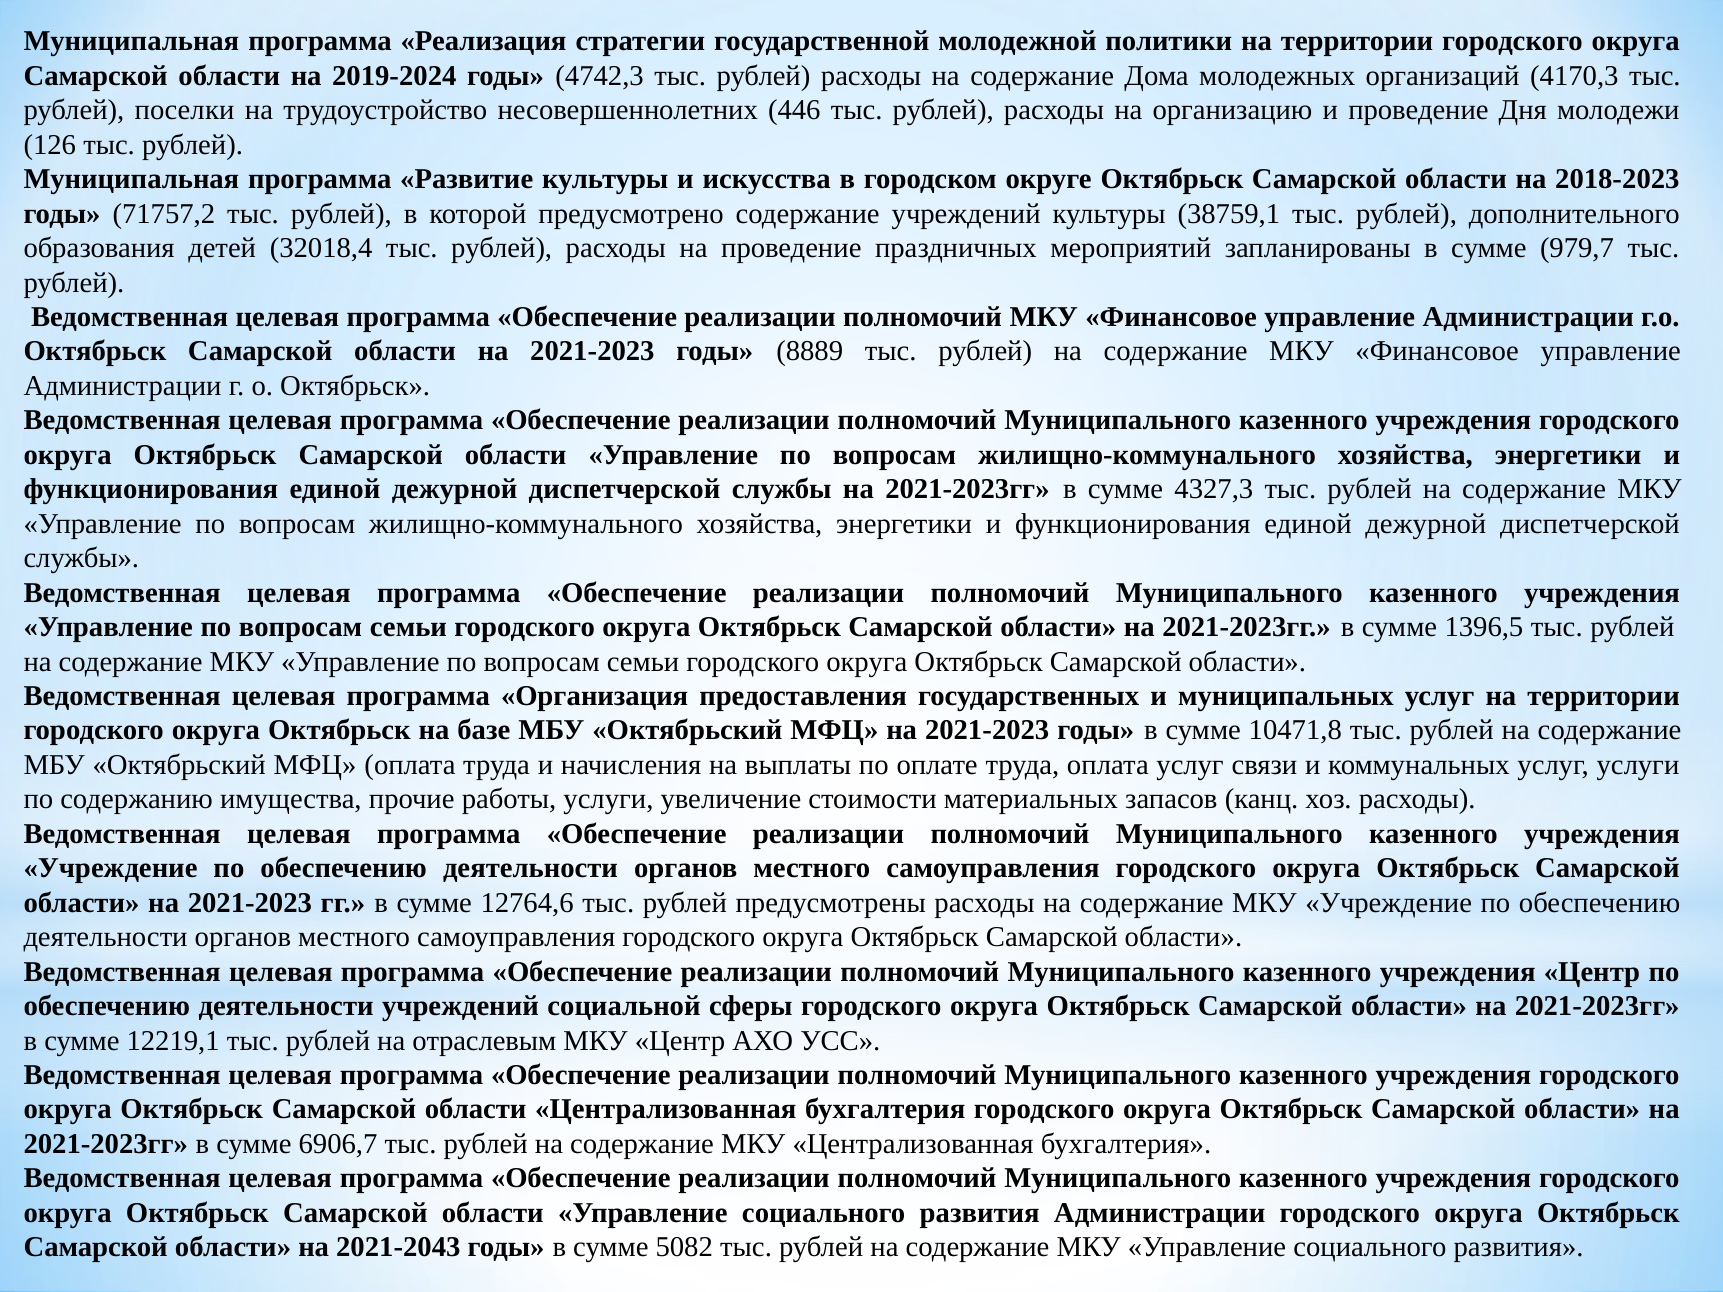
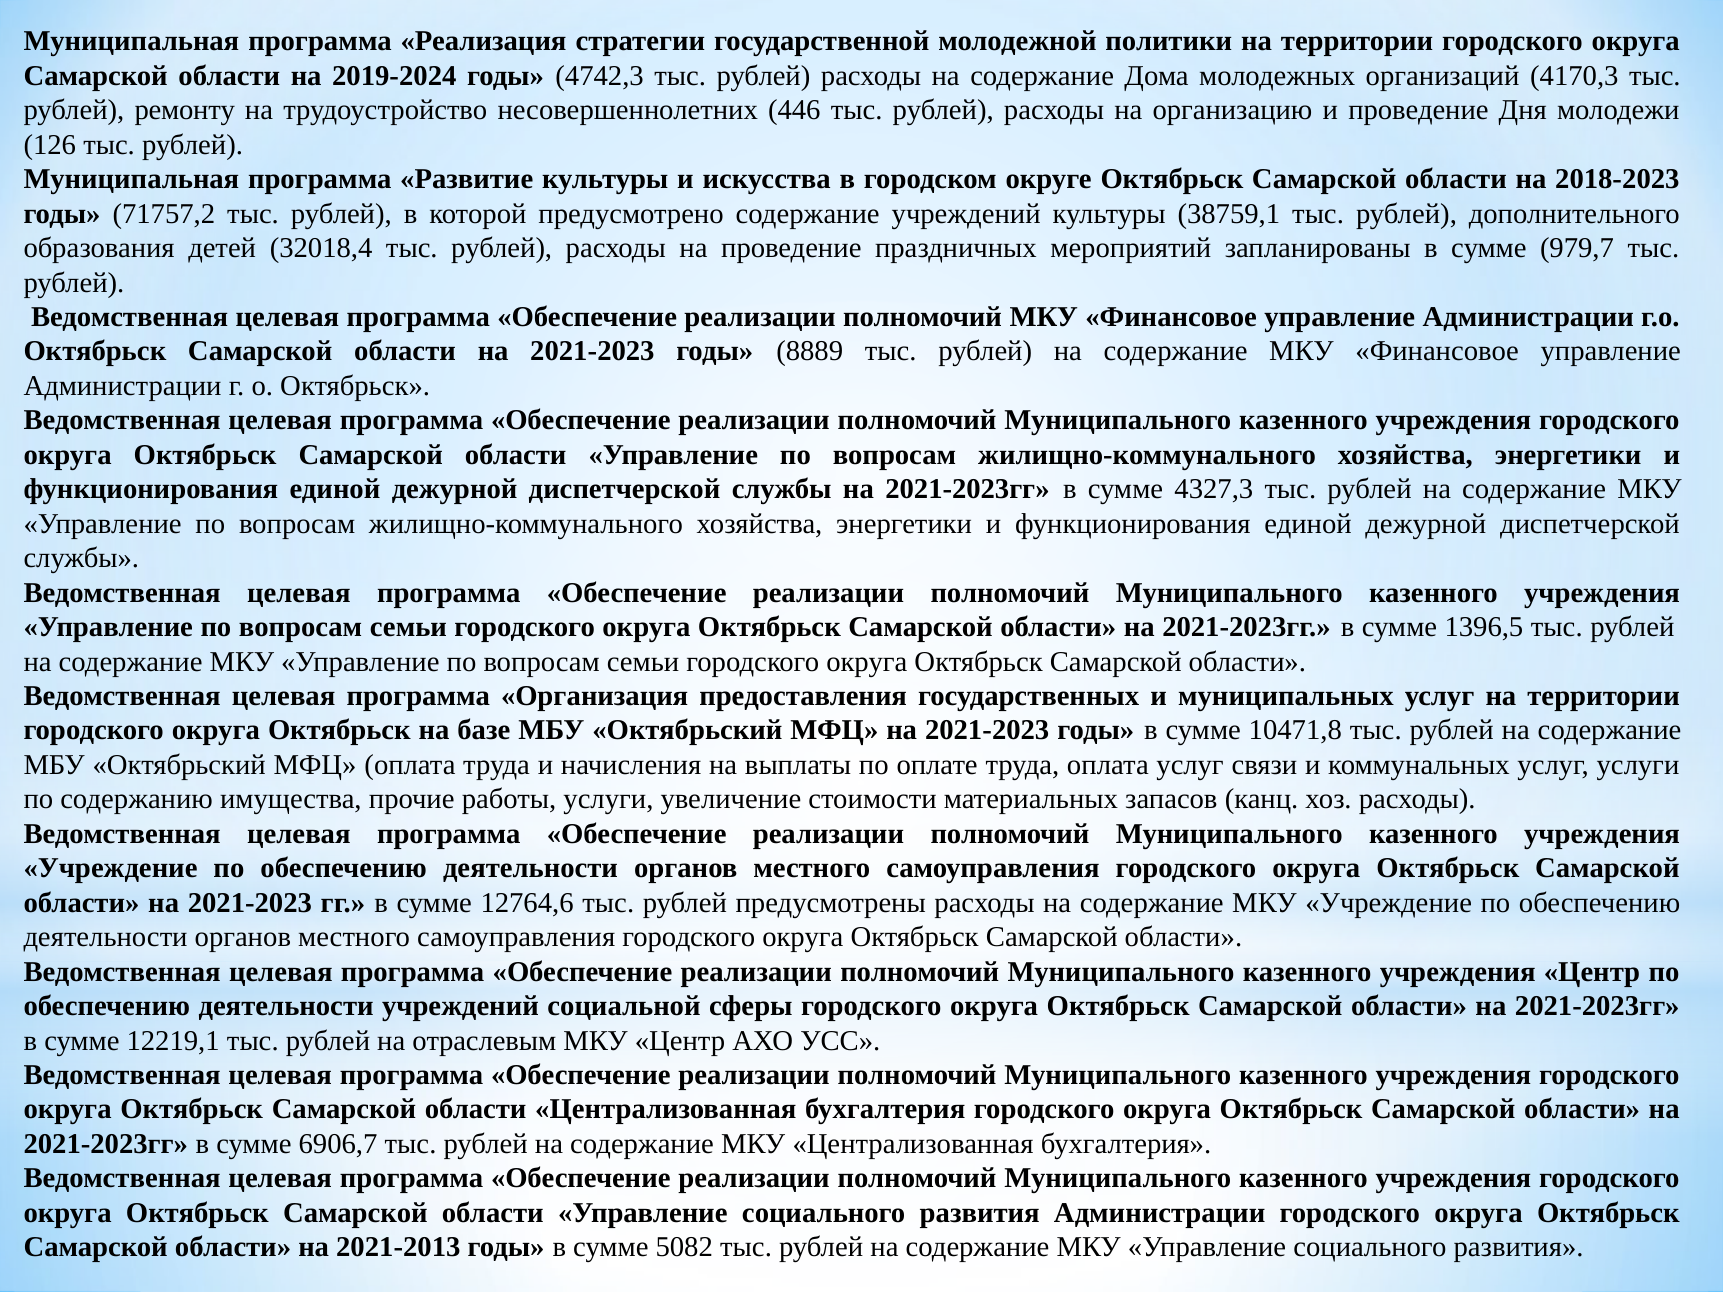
поселки: поселки -> ремонту
2021-2043: 2021-2043 -> 2021-2013
